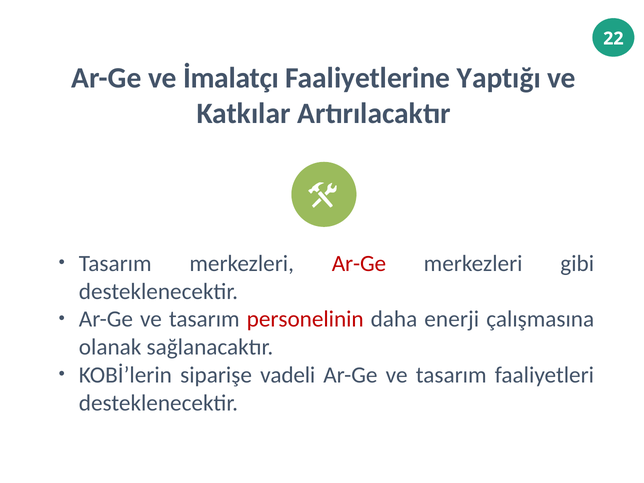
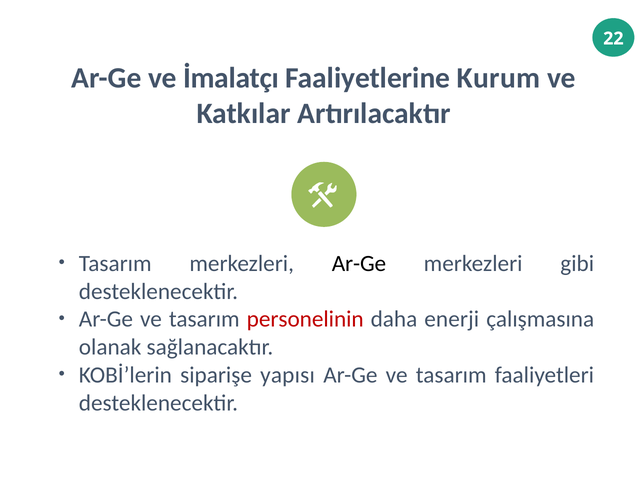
Yaptığı: Yaptığı -> Kurum
Ar-Ge at (359, 263) colour: red -> black
vadeli: vadeli -> yapısı
